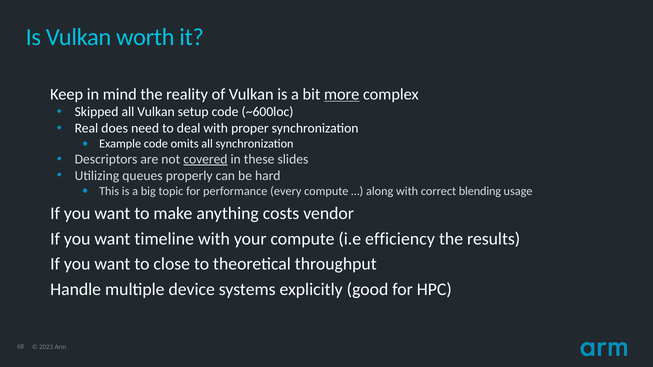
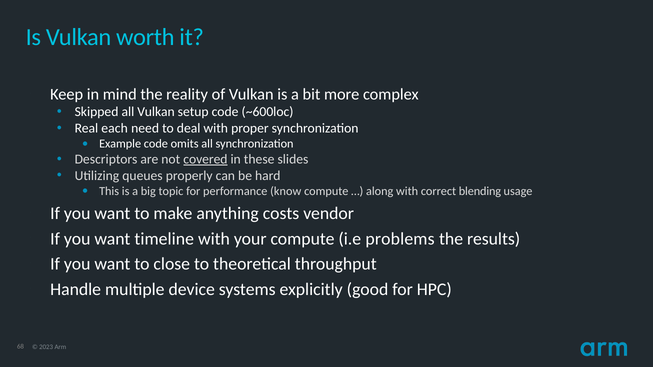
more underline: present -> none
does: does -> each
every: every -> know
efficiency: efficiency -> problems
